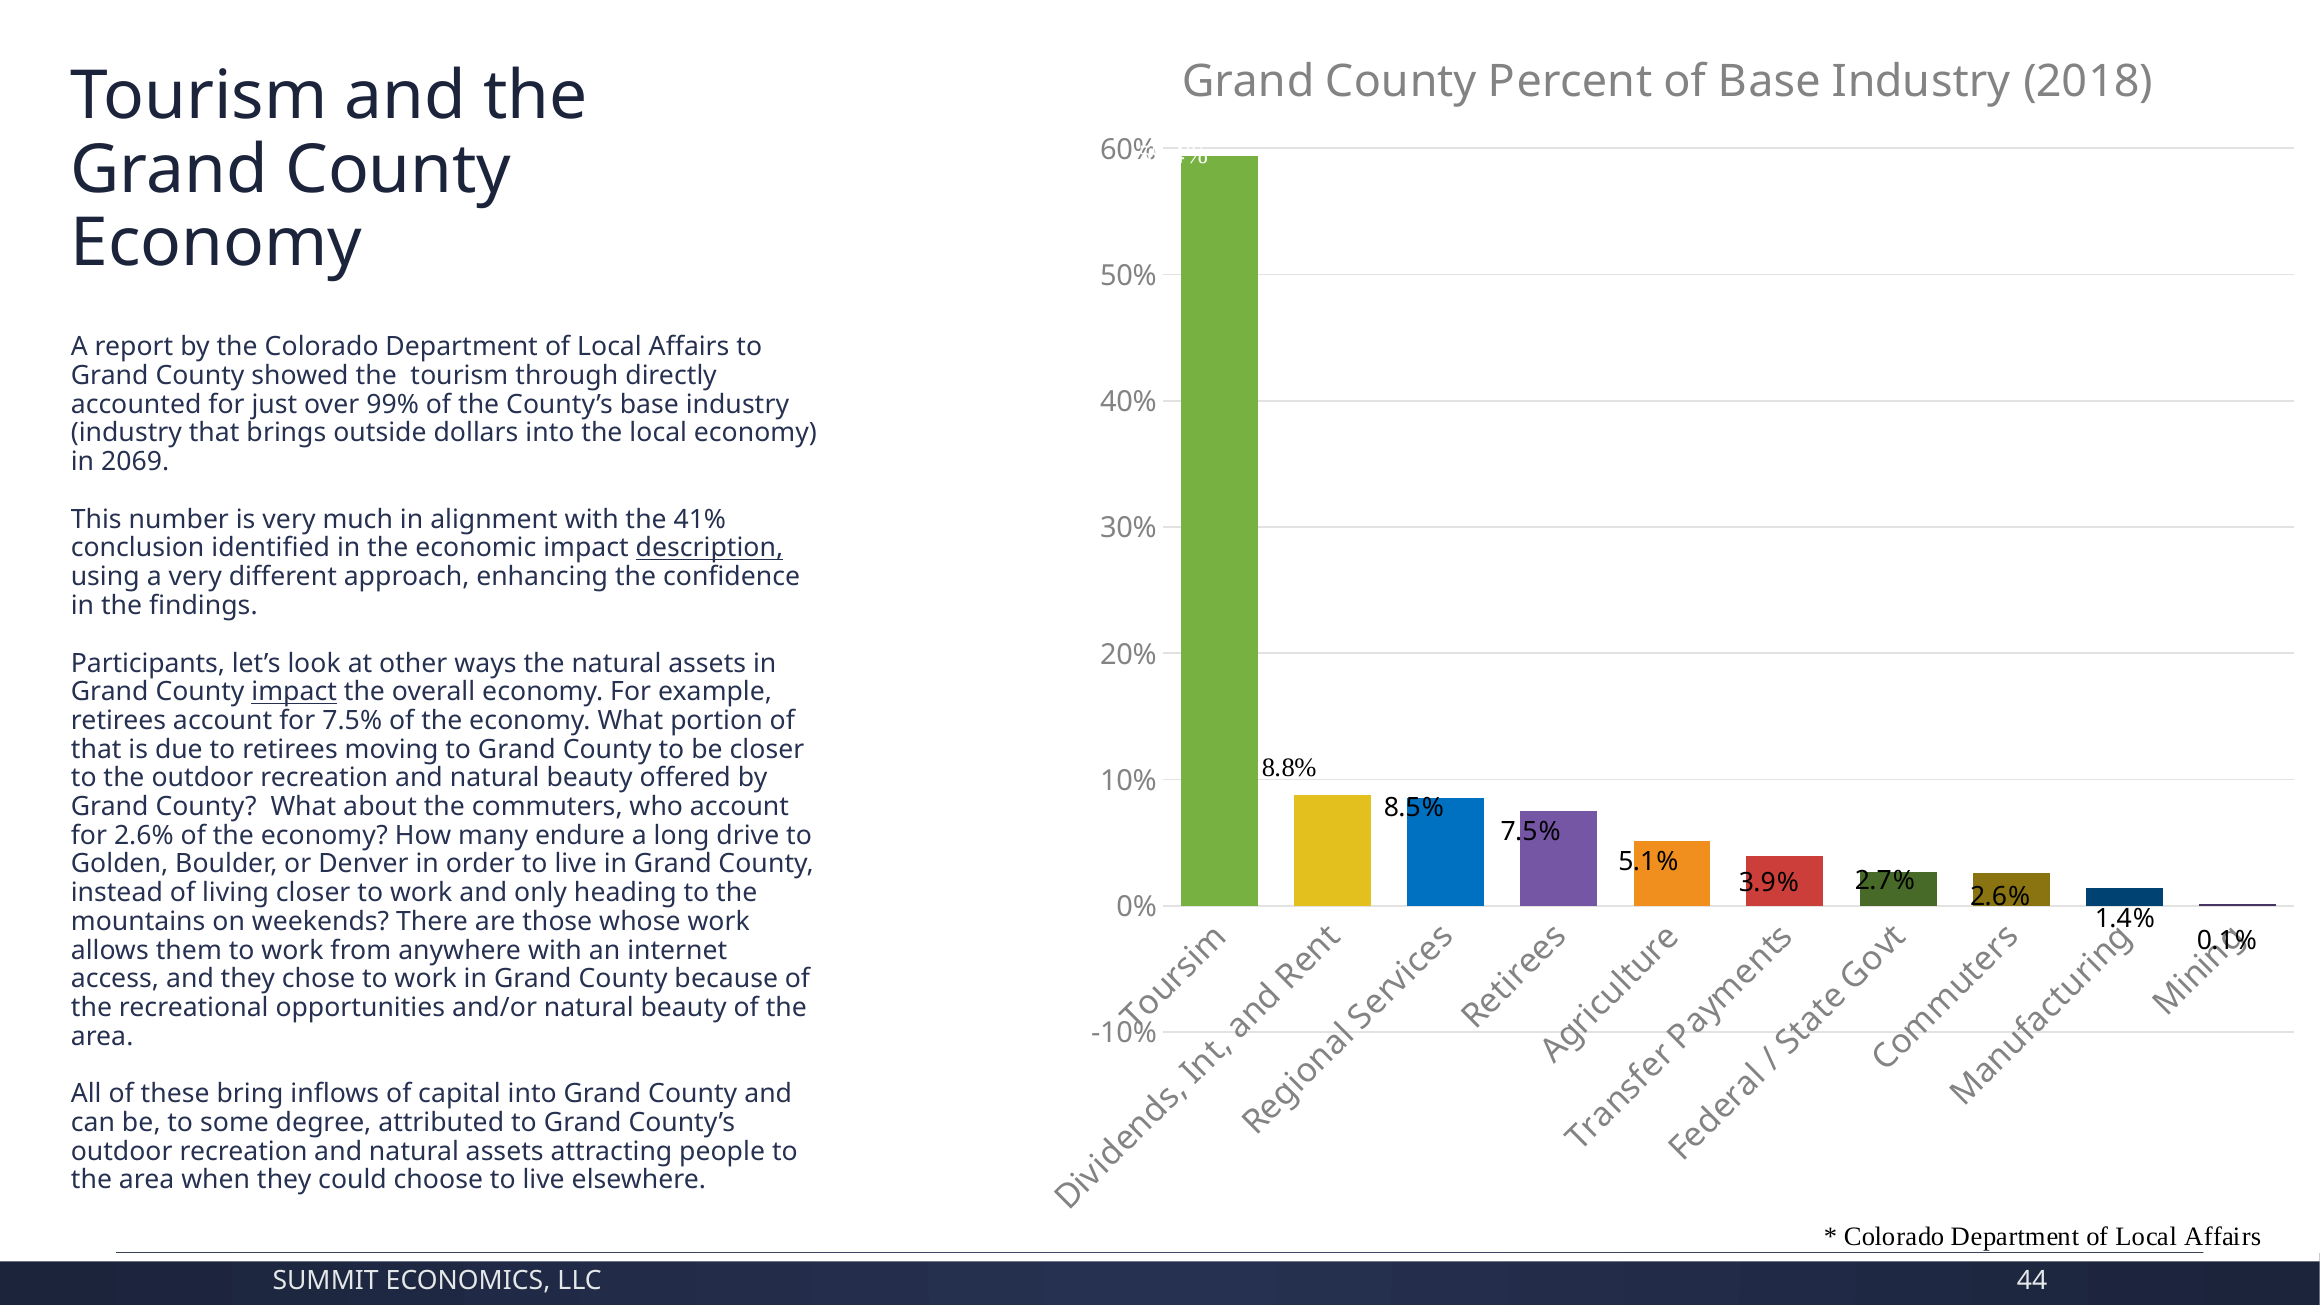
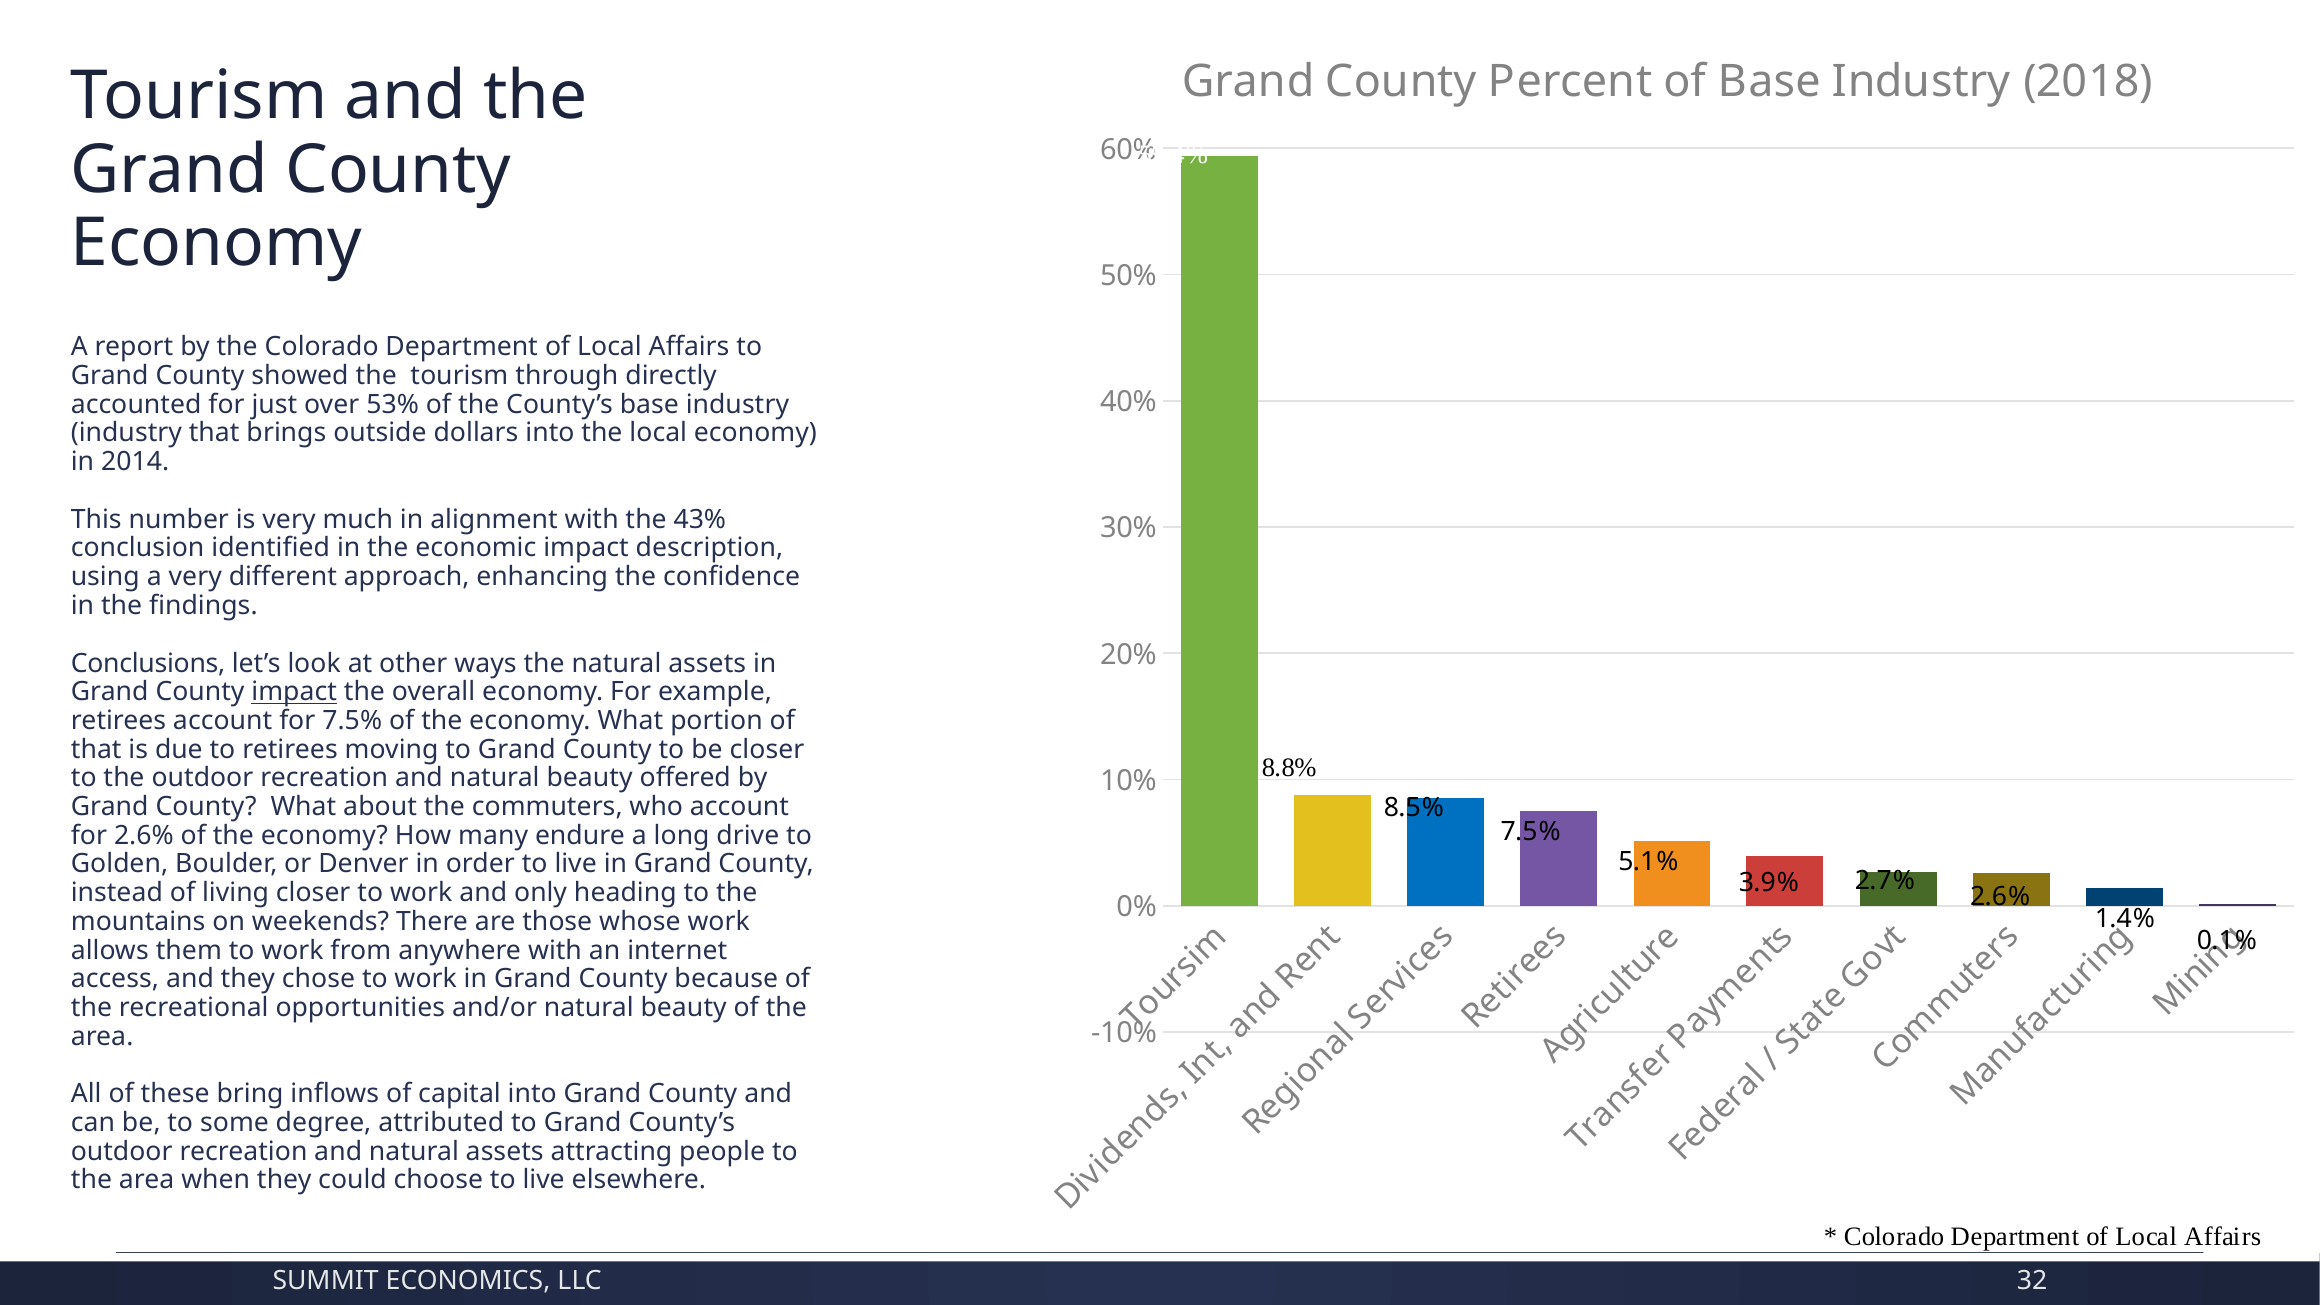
99%: 99% -> 53%
2069: 2069 -> 2014
41%: 41% -> 43%
description underline: present -> none
Participants: Participants -> Conclusions
44: 44 -> 32
